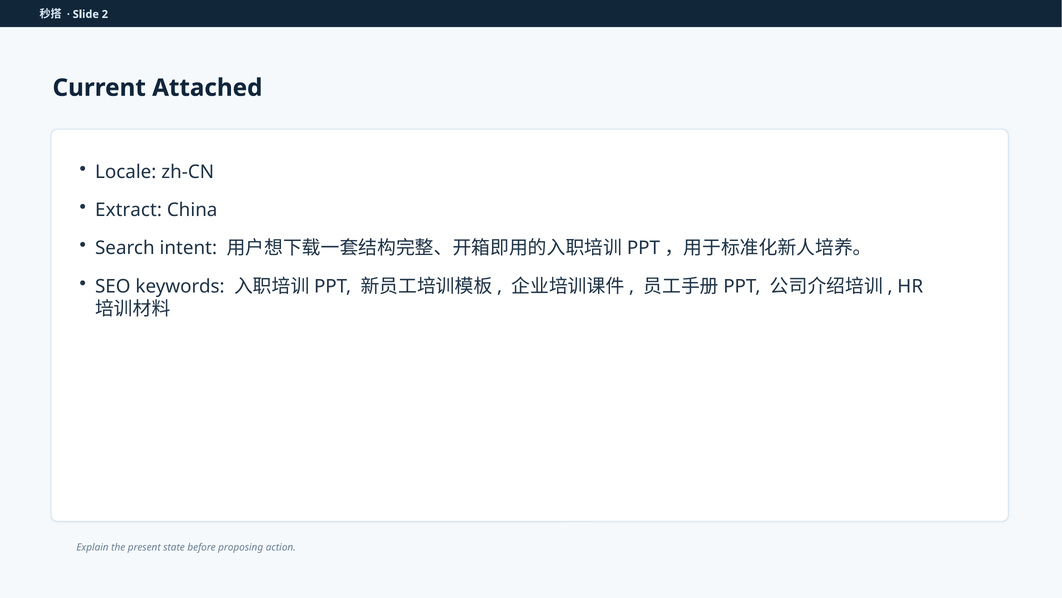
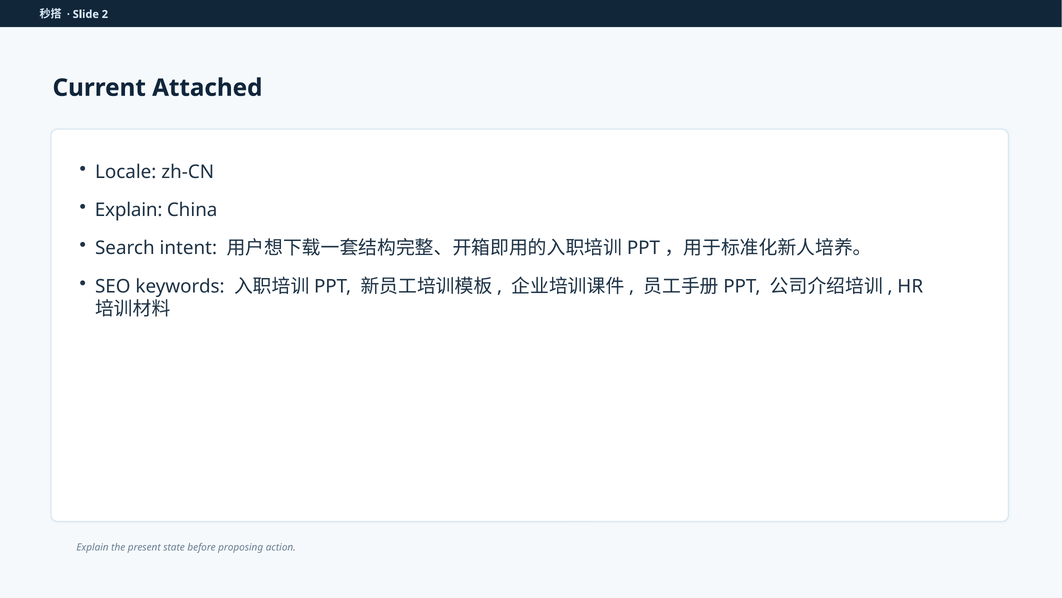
Extract at (129, 210): Extract -> Explain
